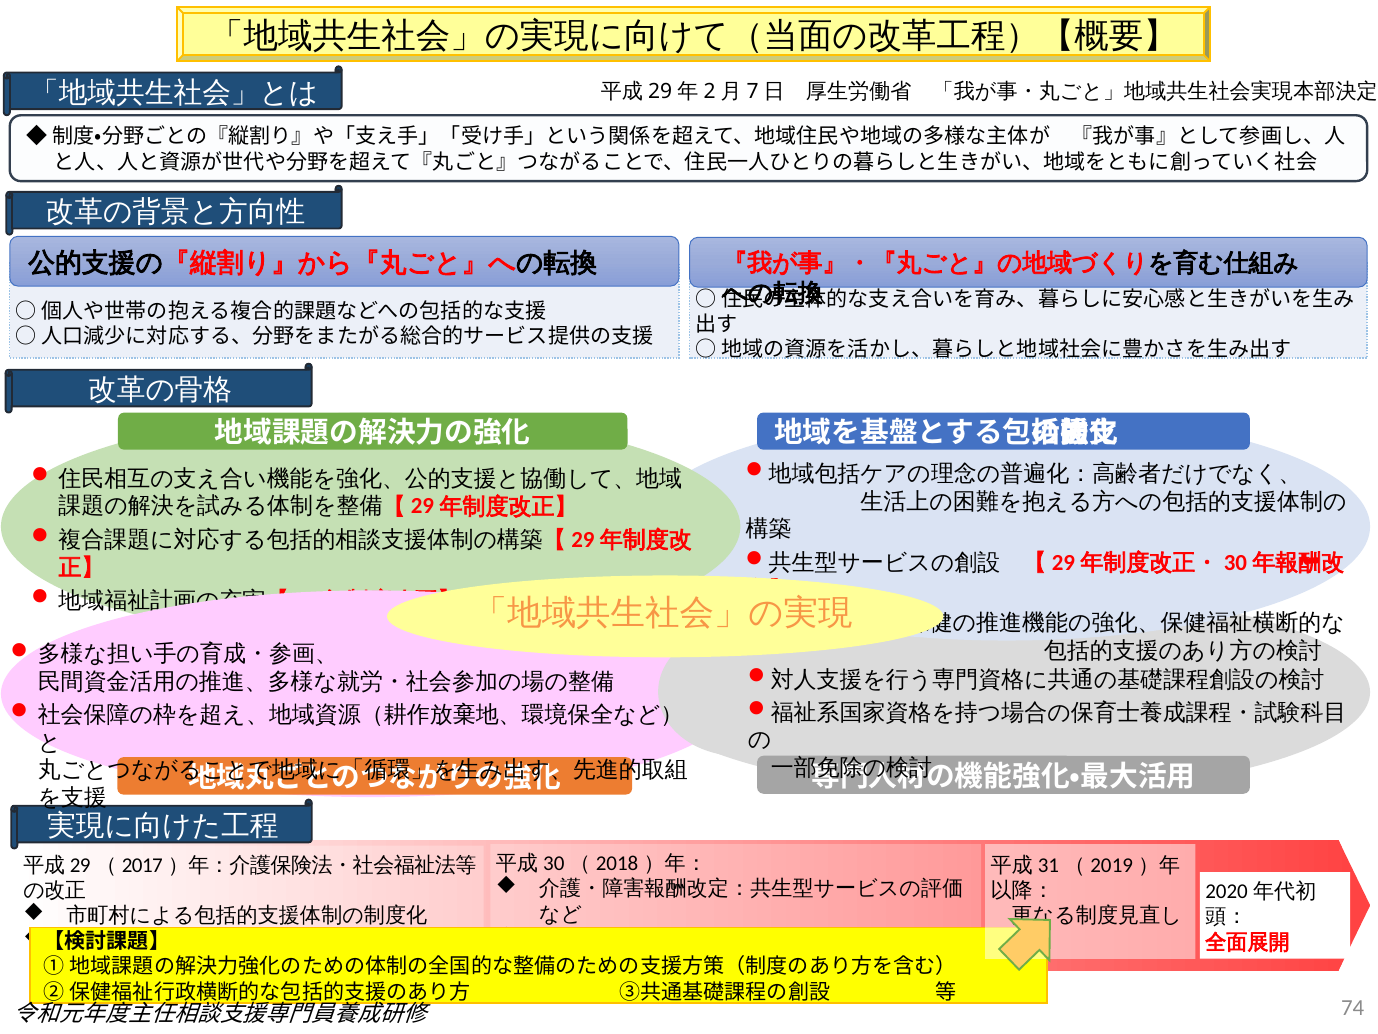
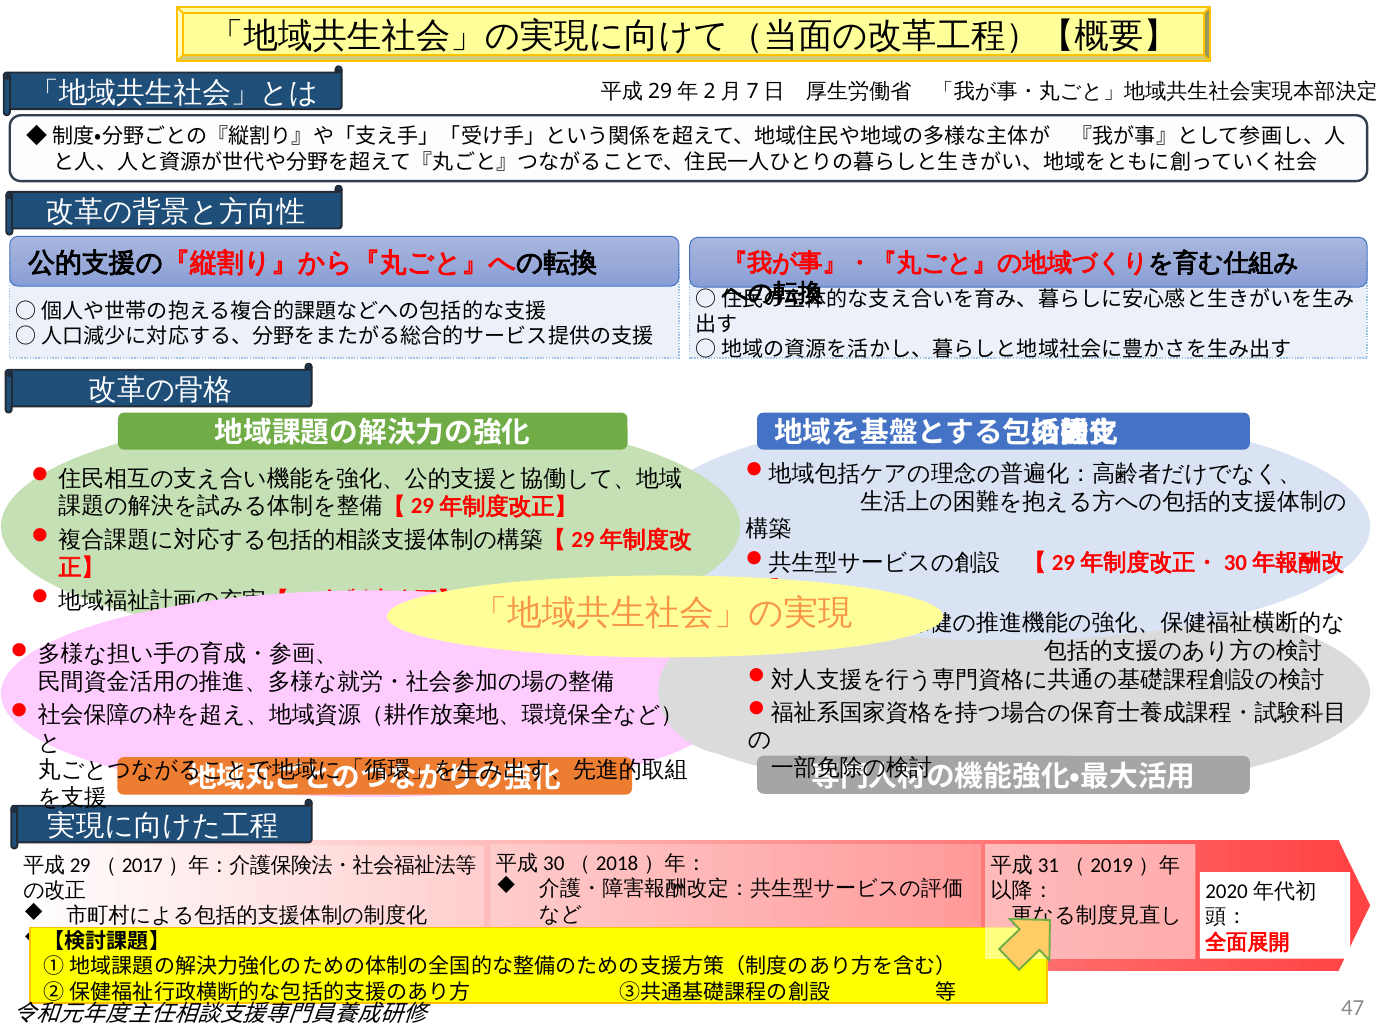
74: 74 -> 47
